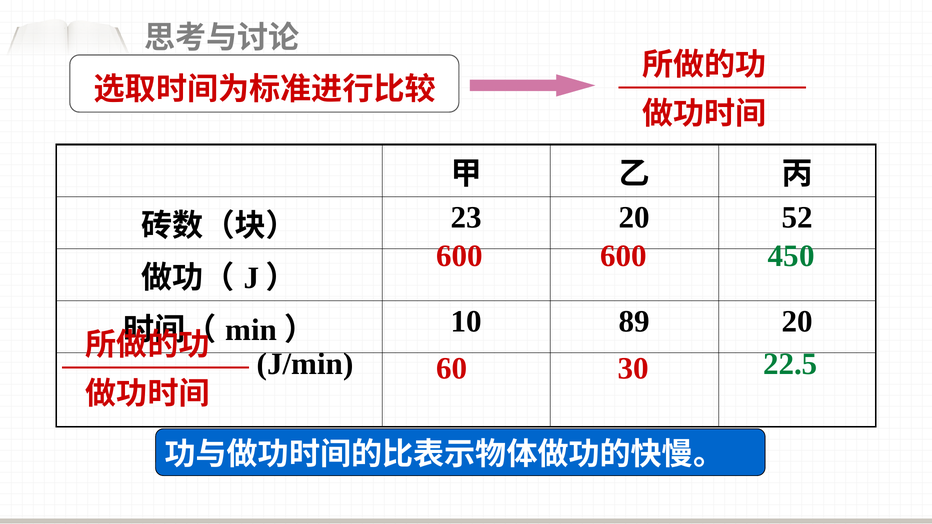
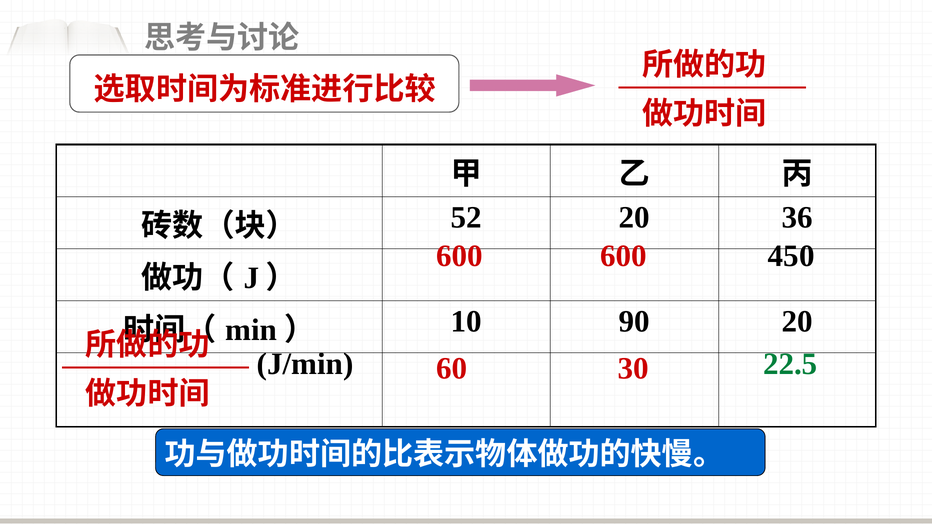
23: 23 -> 52
52: 52 -> 36
450 colour: green -> black
89: 89 -> 90
